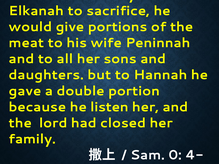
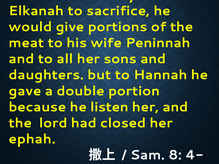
family: family -> ephah
0: 0 -> 8
